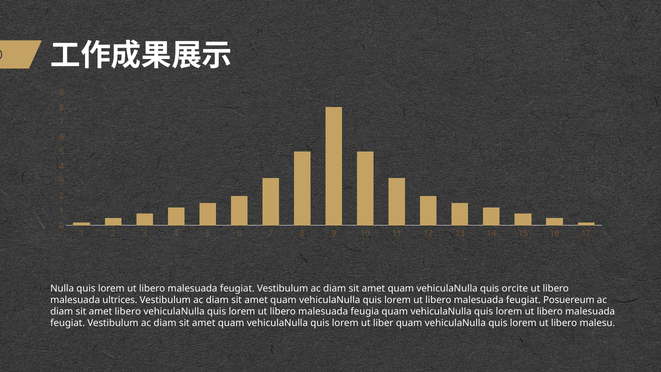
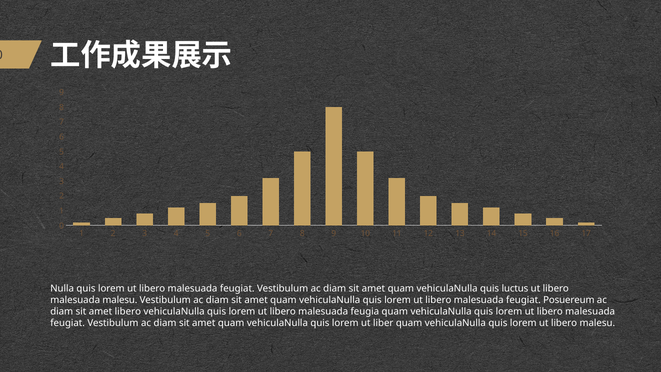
orcite: orcite -> luctus
malesuada ultrices: ultrices -> malesu
